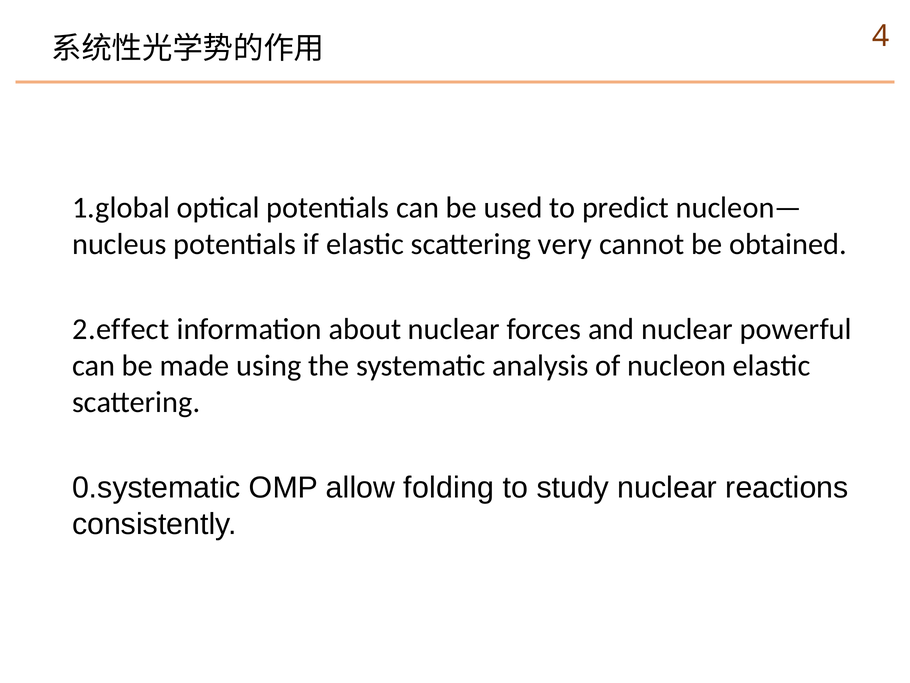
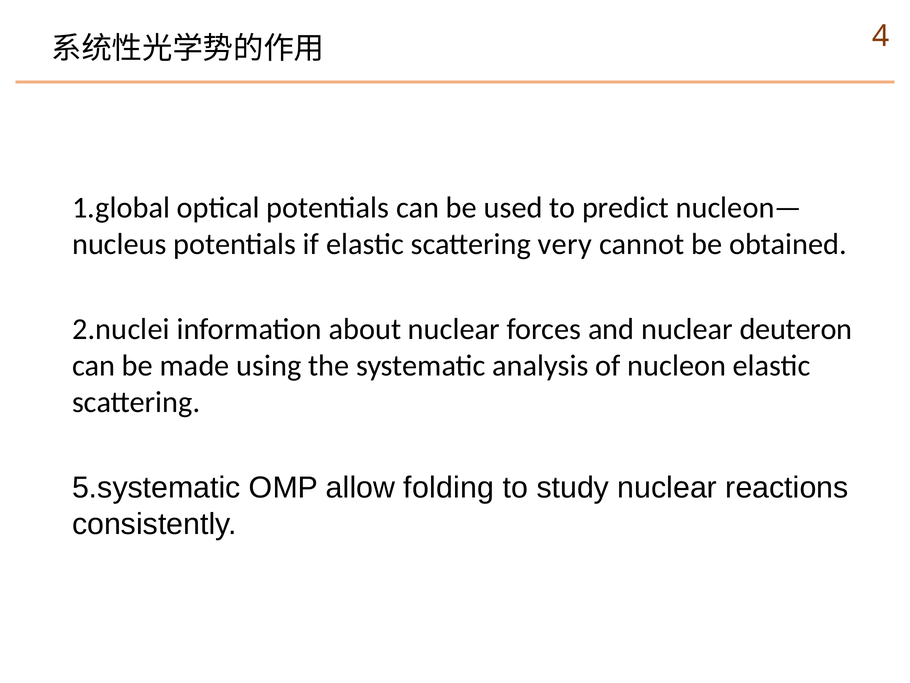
2.effect: 2.effect -> 2.nuclei
powerful: powerful -> deuteron
0.systematic: 0.systematic -> 5.systematic
